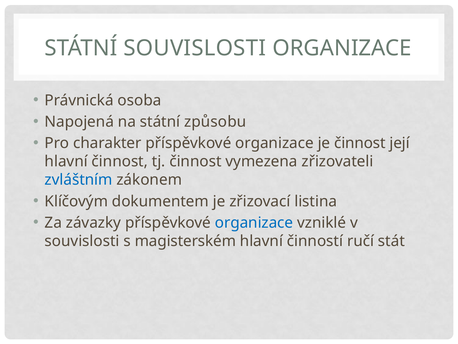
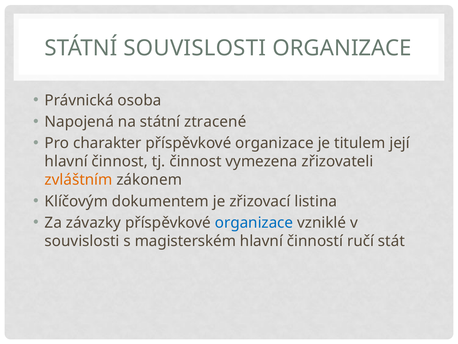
způsobu: způsobu -> ztracené
je činnost: činnost -> titulem
zvláštním colour: blue -> orange
